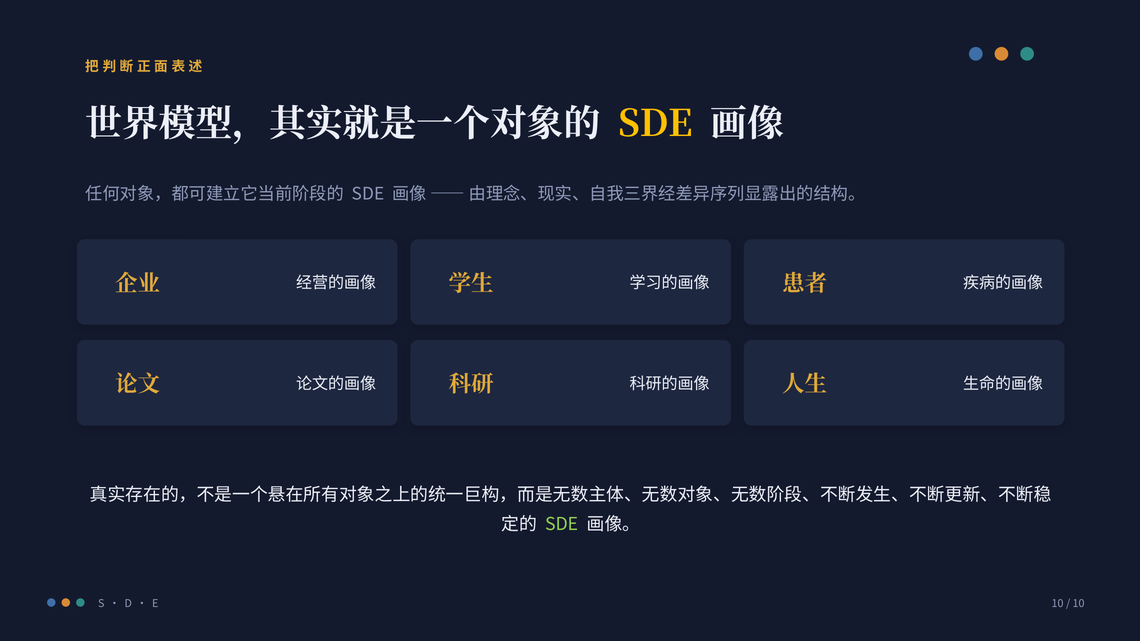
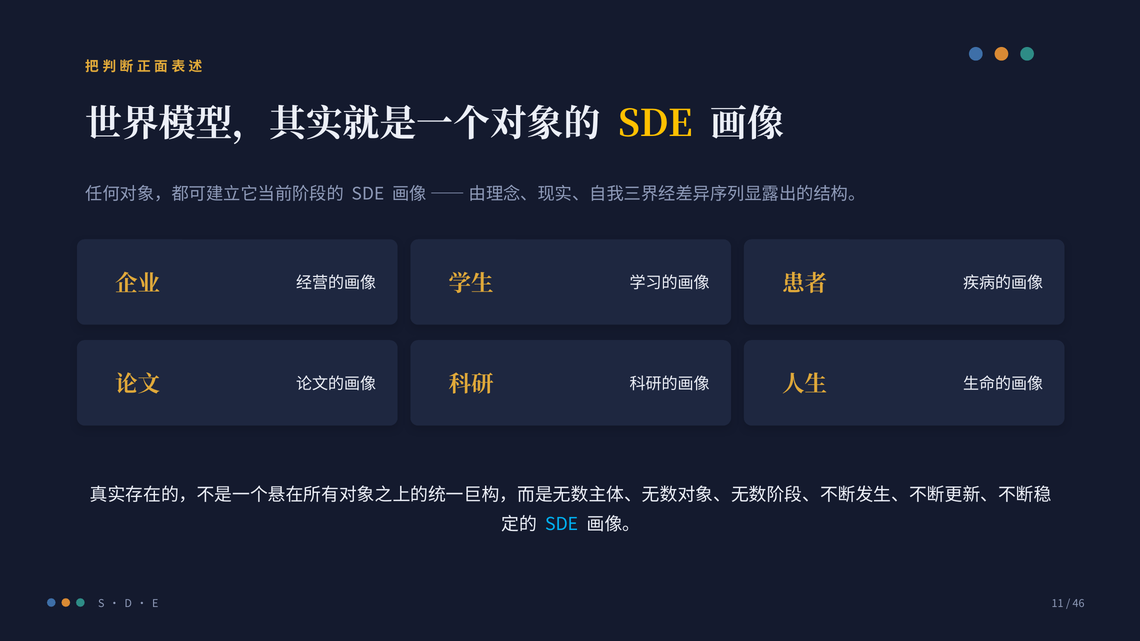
SDE at (562, 525) colour: light green -> light blue
E 10: 10 -> 11
10 at (1079, 604): 10 -> 46
